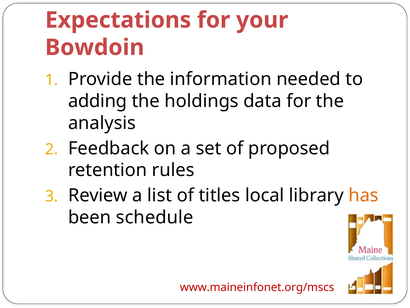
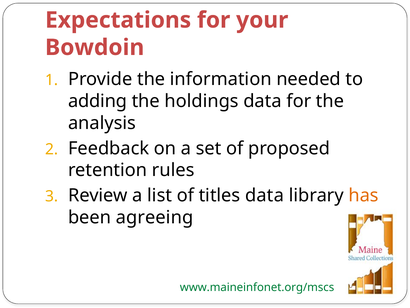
titles local: local -> data
schedule: schedule -> agreeing
www.maineinfonet.org/mscs colour: red -> green
